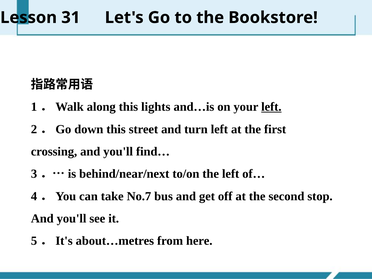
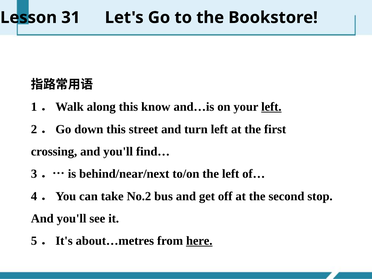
lights: lights -> know
No.7: No.7 -> No.2
here underline: none -> present
